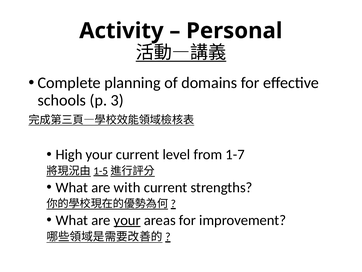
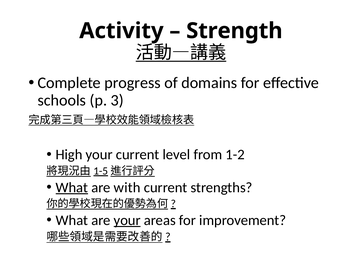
Personal: Personal -> Strength
planning: planning -> progress
1-7: 1-7 -> 1-2
What at (72, 187) underline: none -> present
